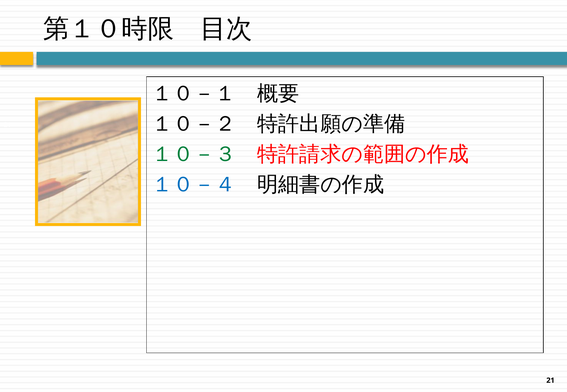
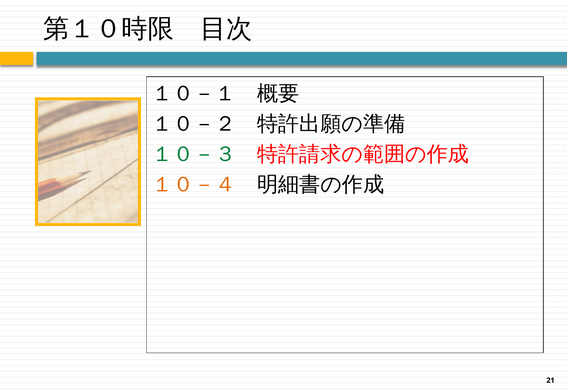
１０－４ colour: blue -> orange
